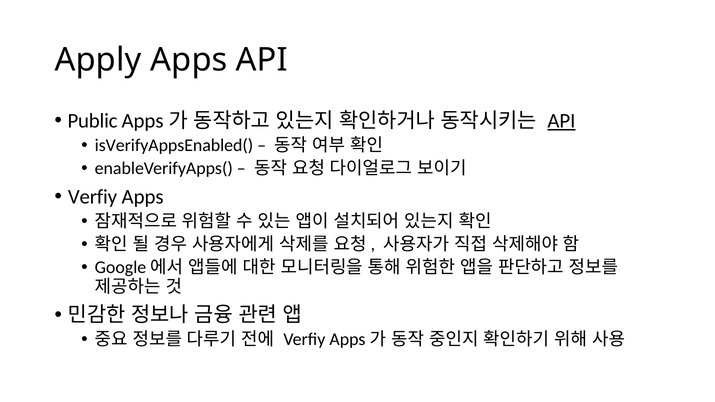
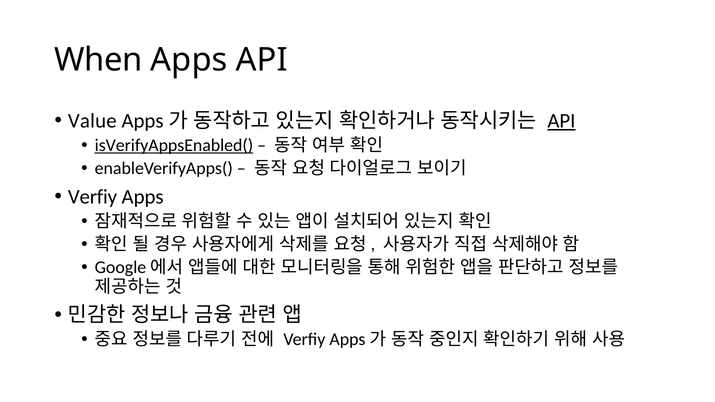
Apply: Apply -> When
Public: Public -> Value
isVerifyAppsEnabled( underline: none -> present
